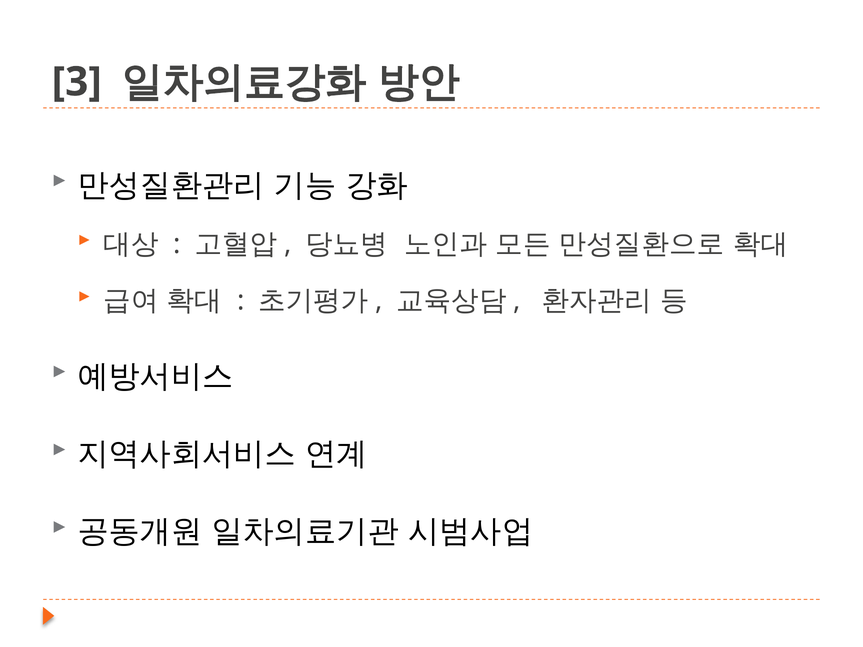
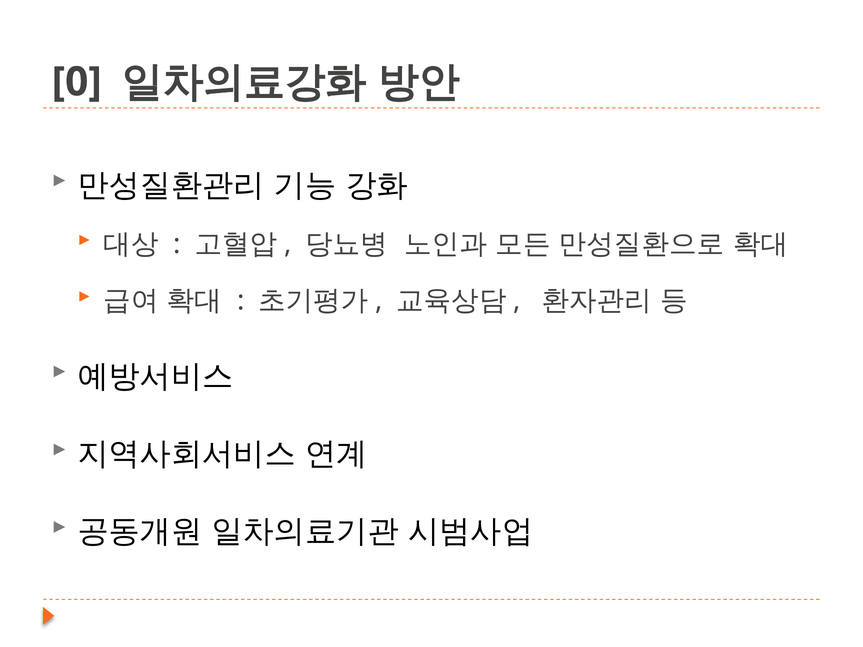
3: 3 -> 0
